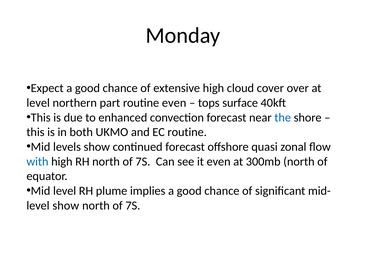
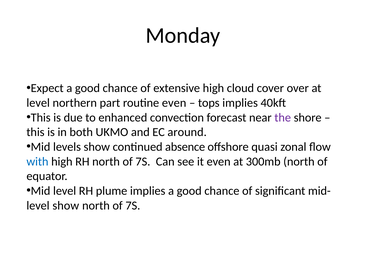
tops surface: surface -> implies
the colour: blue -> purple
EC routine: routine -> around
continued forecast: forecast -> absence
